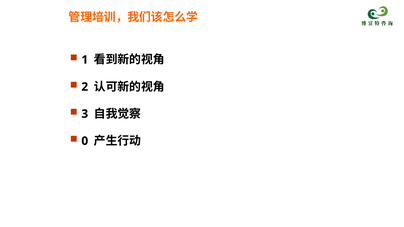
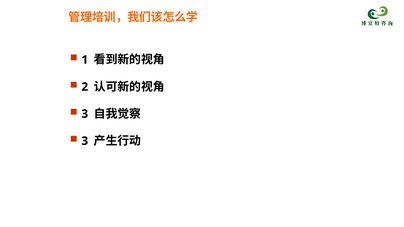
0 at (85, 141): 0 -> 3
